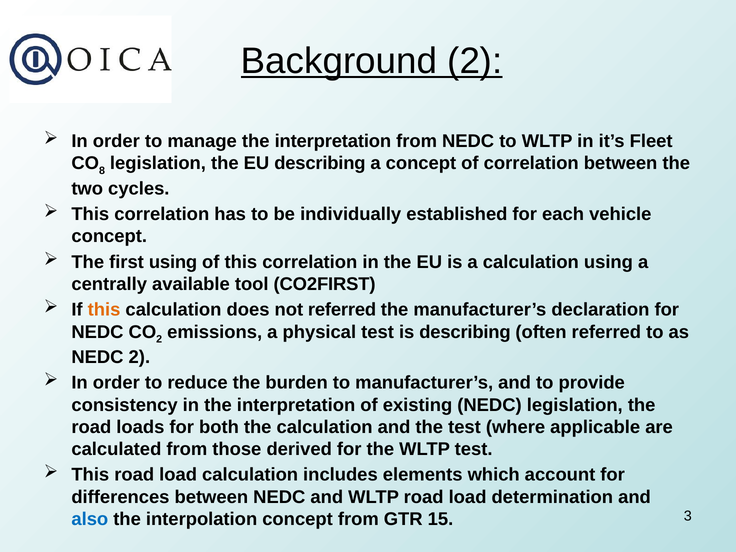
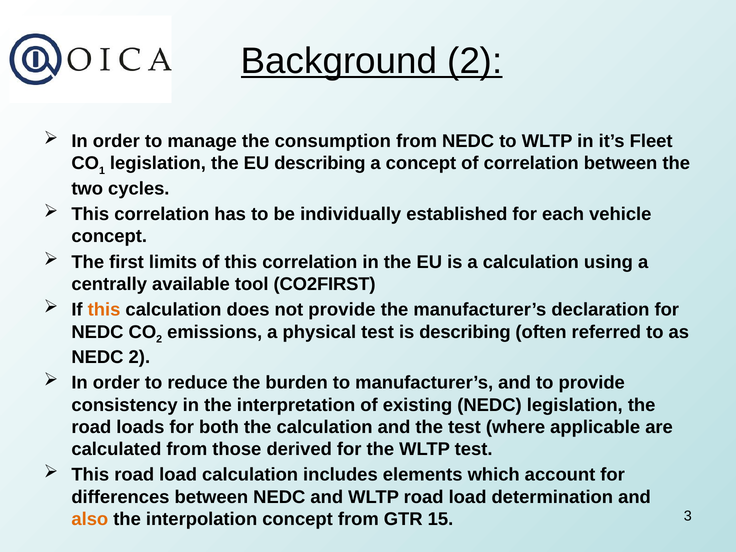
manage the interpretation: interpretation -> consumption
8: 8 -> 1
first using: using -> limits
not referred: referred -> provide
also colour: blue -> orange
